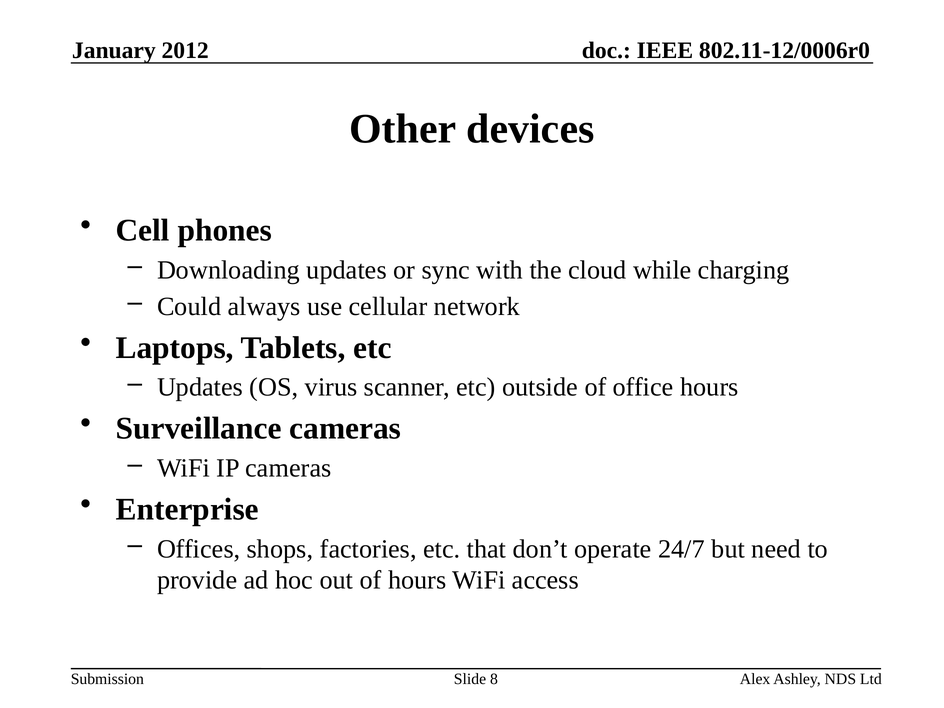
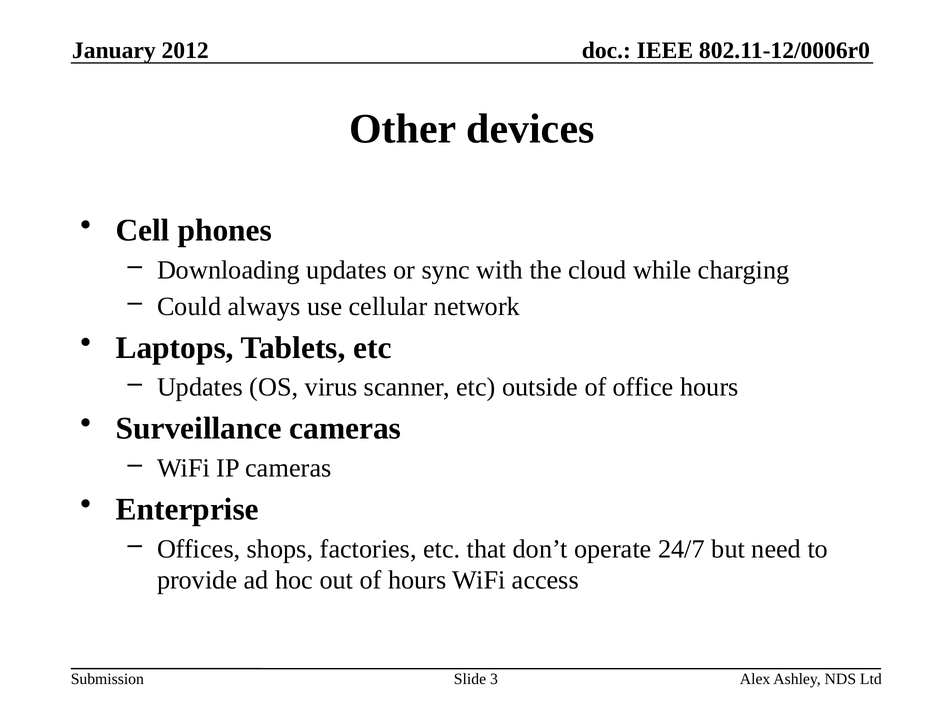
8: 8 -> 3
